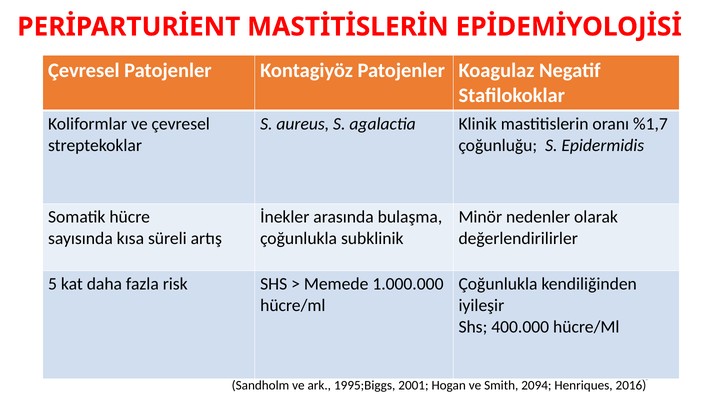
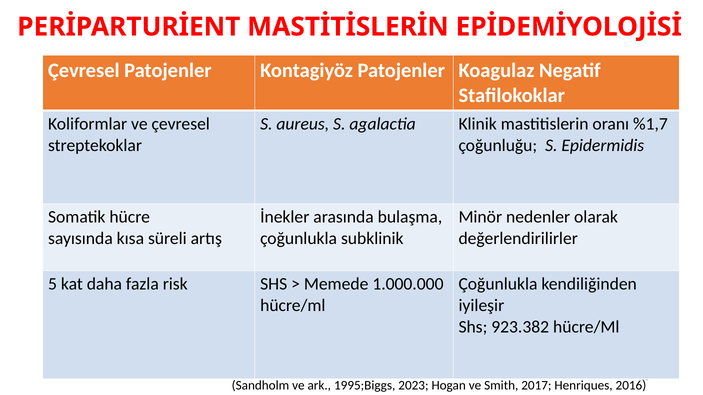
400.000: 400.000 -> 923.382
2001: 2001 -> 2023
2094: 2094 -> 2017
